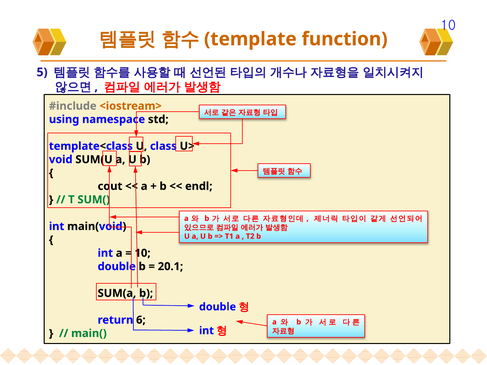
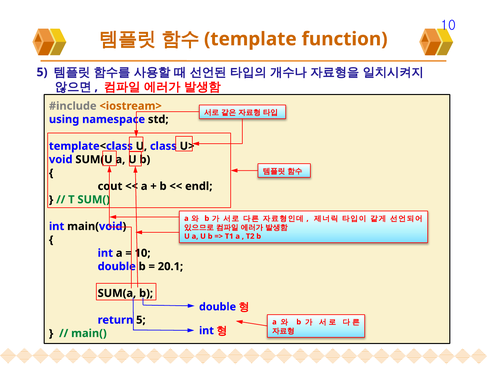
return 6: 6 -> 5
